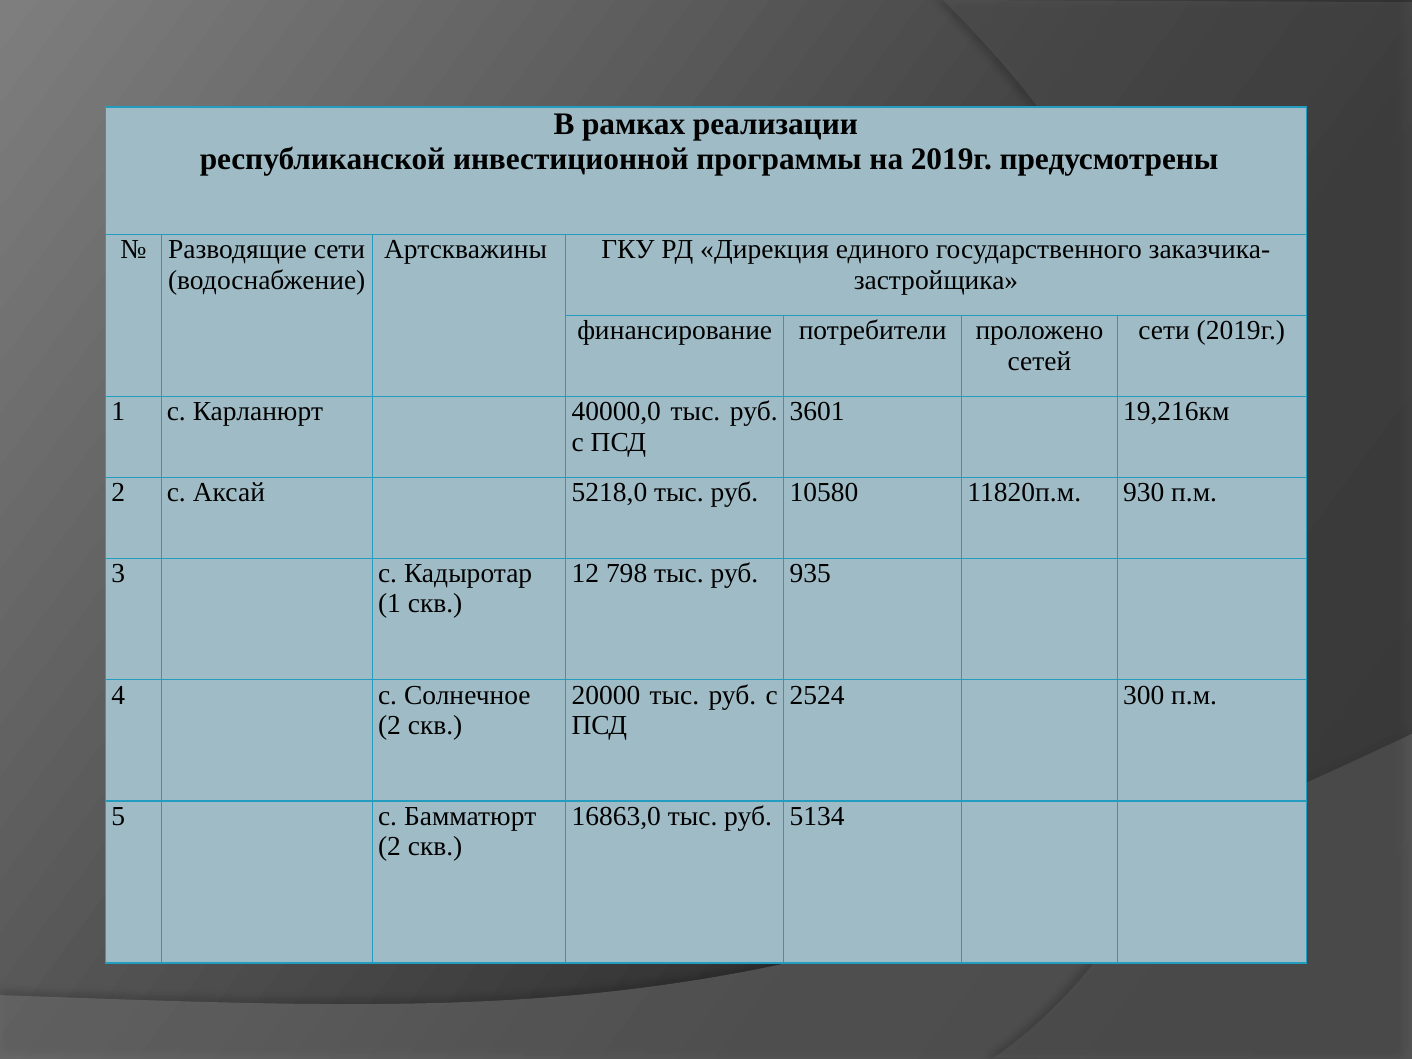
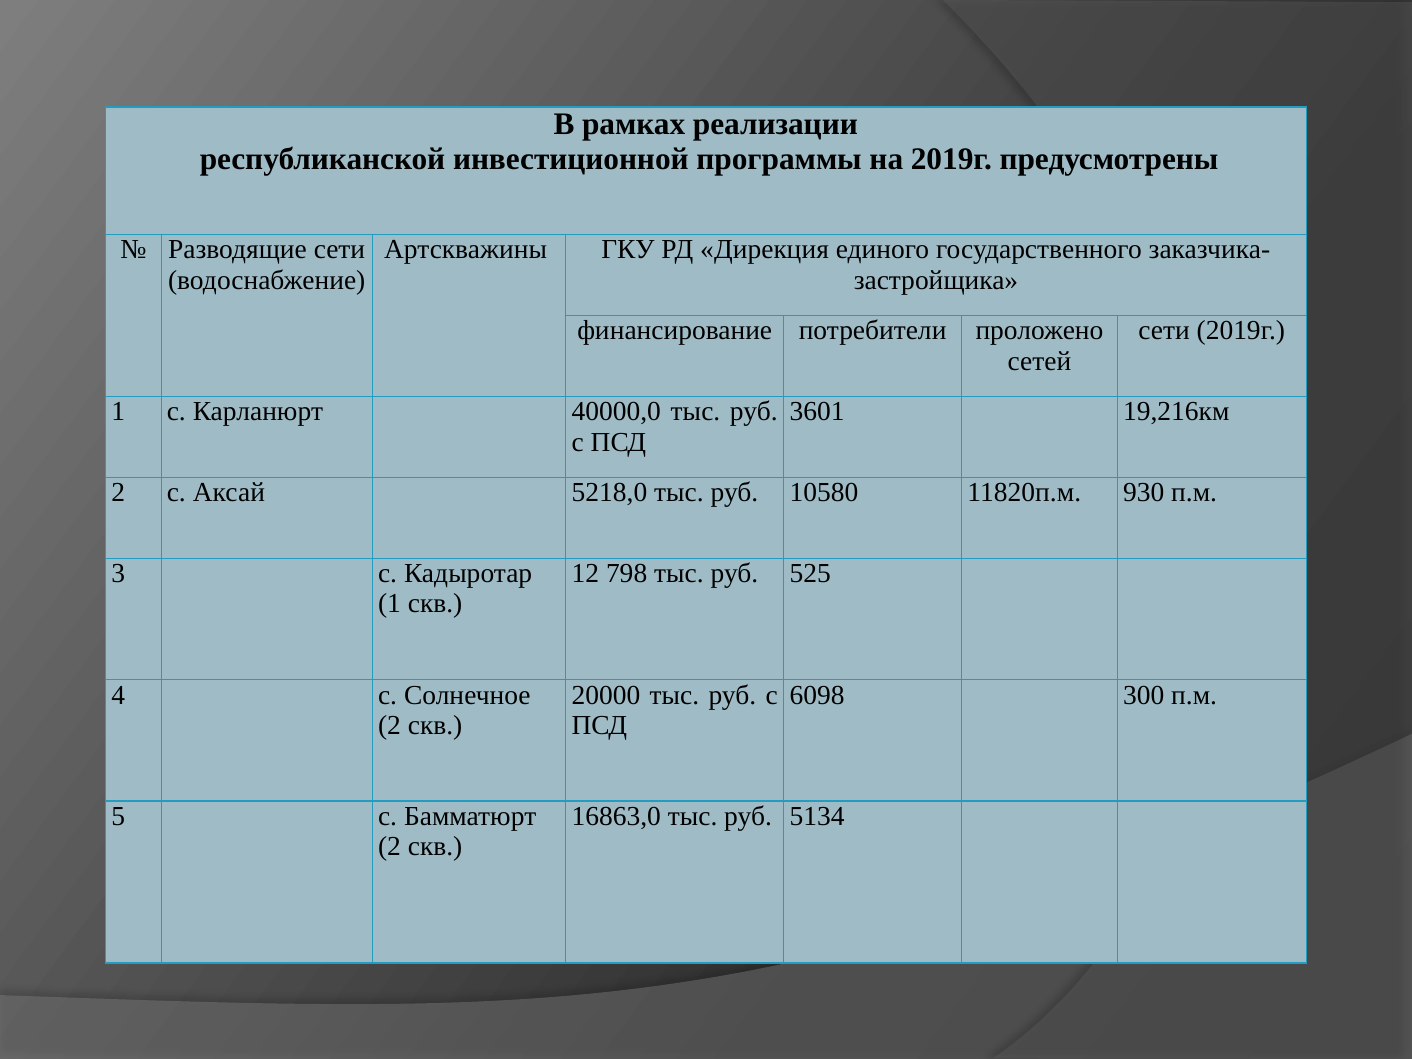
935: 935 -> 525
2524: 2524 -> 6098
